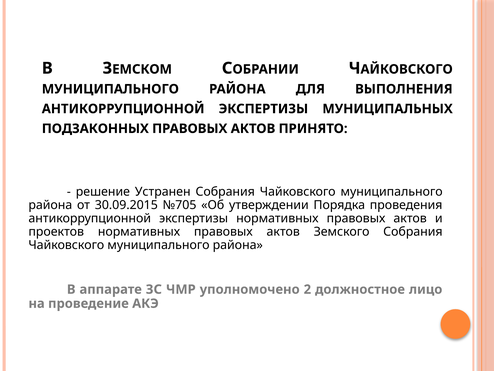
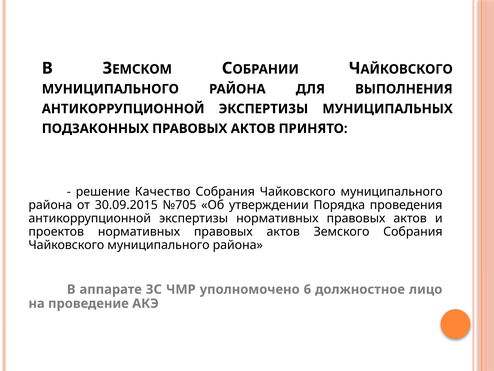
Устранен: Устранен -> Качество
2: 2 -> 6
